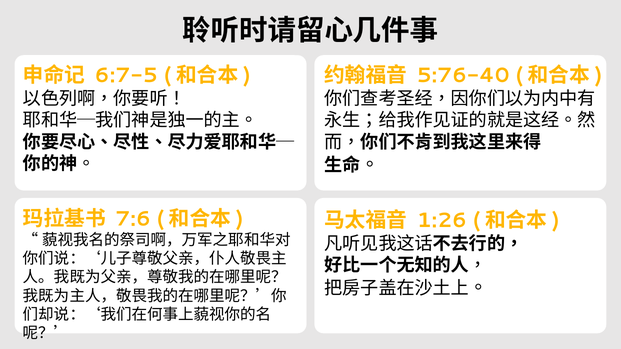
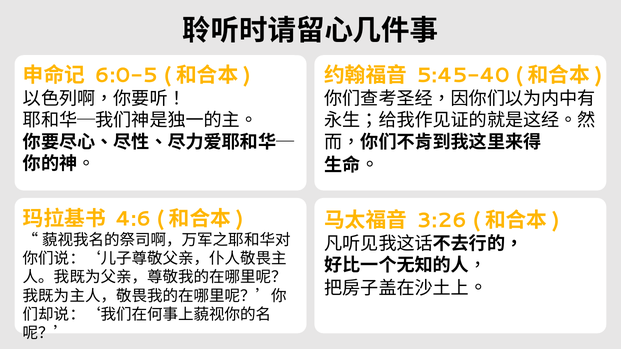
6:7-5: 6:7-5 -> 6:0-5
5:76-40: 5:76-40 -> 5:45-40
7:6: 7:6 -> 4:6
1:26: 1:26 -> 3:26
